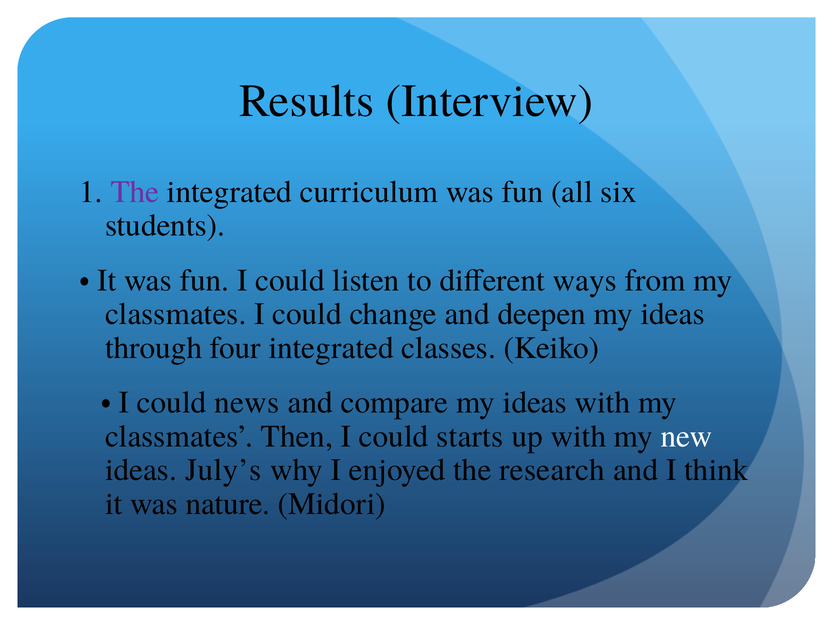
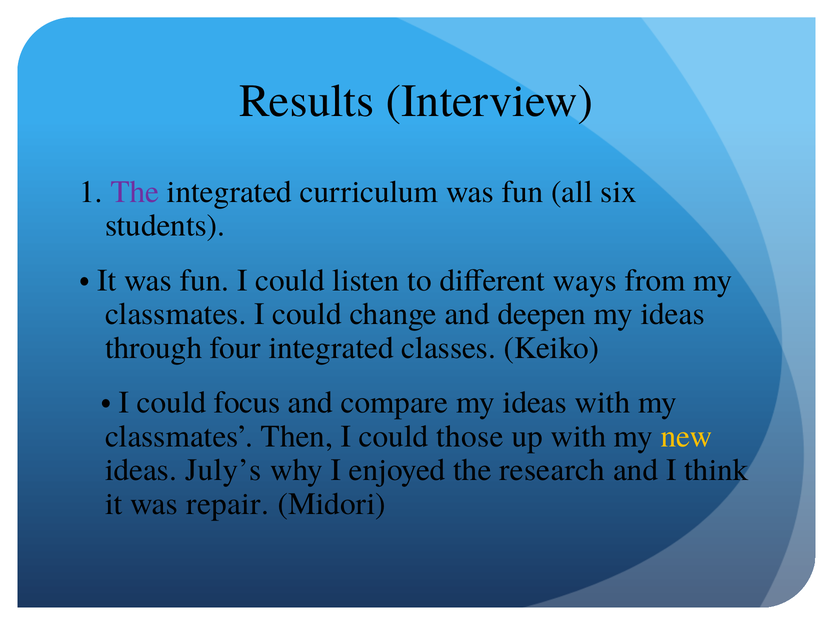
news: news -> focus
starts: starts -> those
new colour: white -> yellow
nature: nature -> repair
